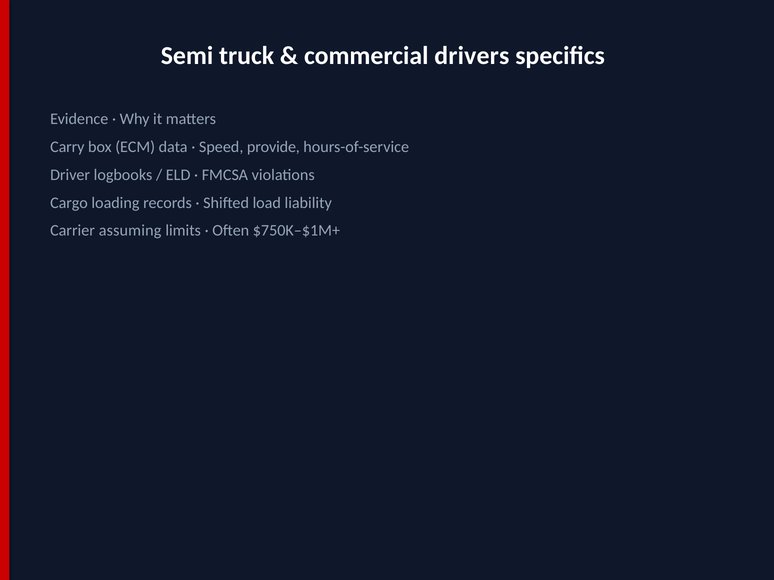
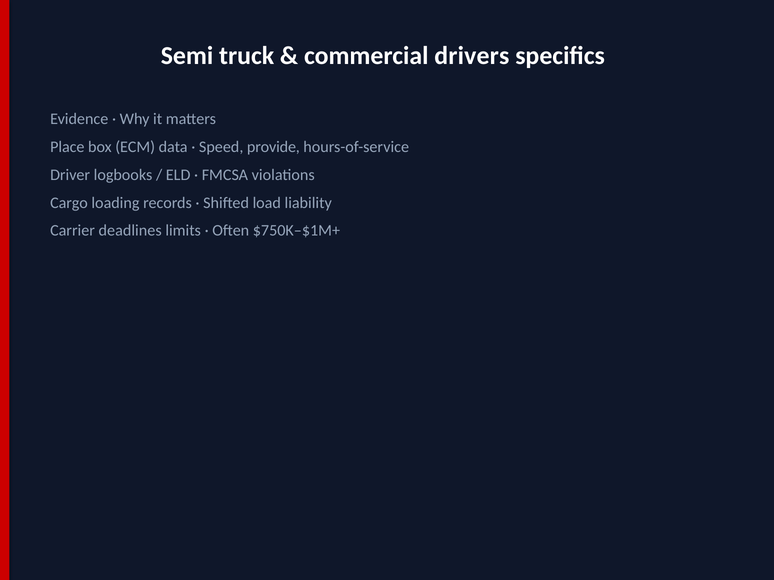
Carry: Carry -> Place
assuming: assuming -> deadlines
